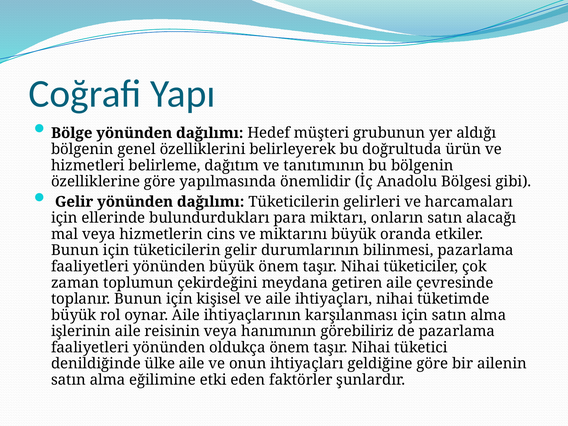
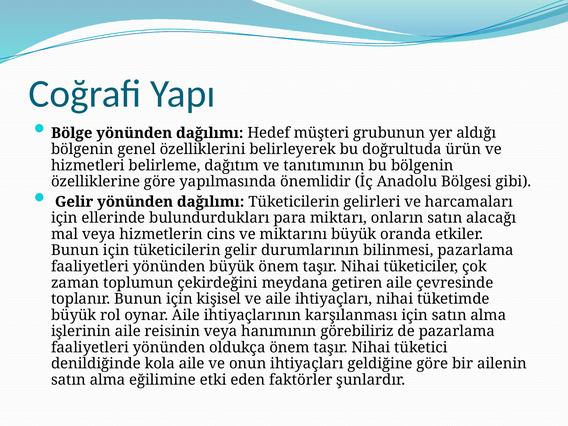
ülke: ülke -> kola
